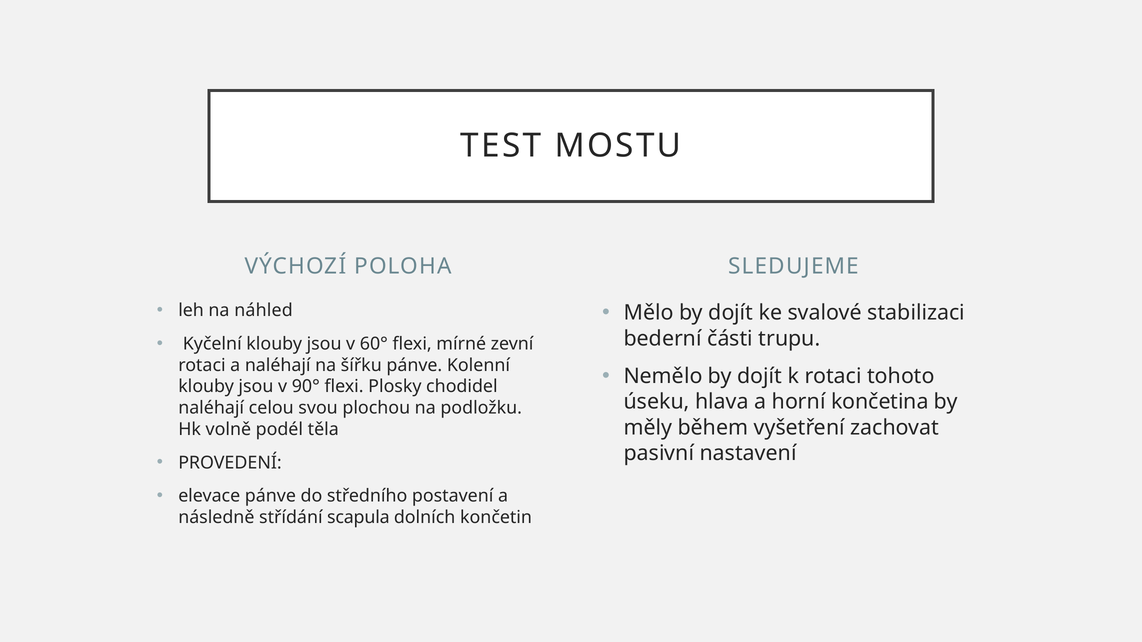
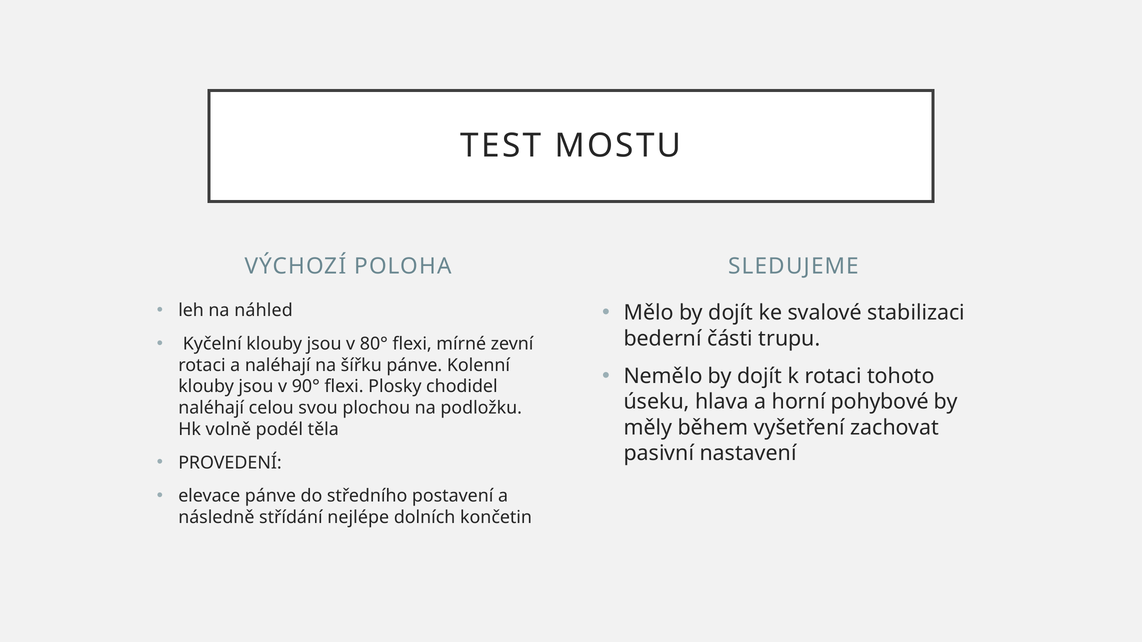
60°: 60° -> 80°
končetina: končetina -> pohybové
scapula: scapula -> nejlépe
